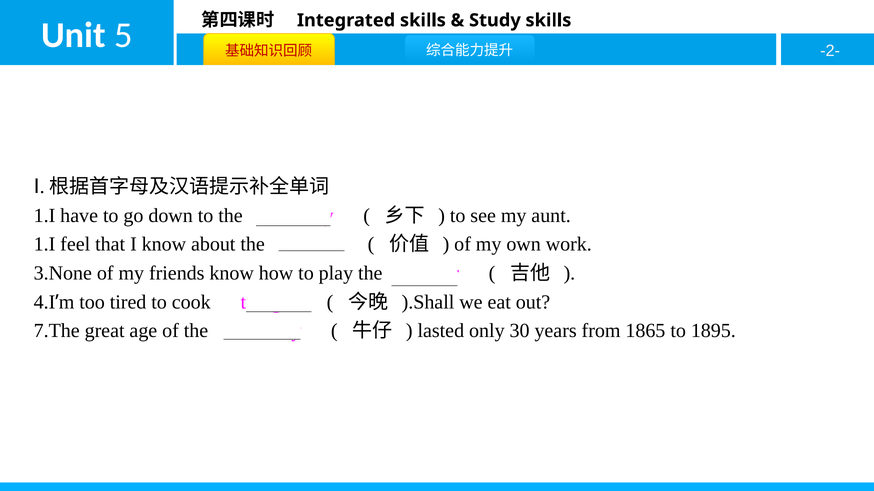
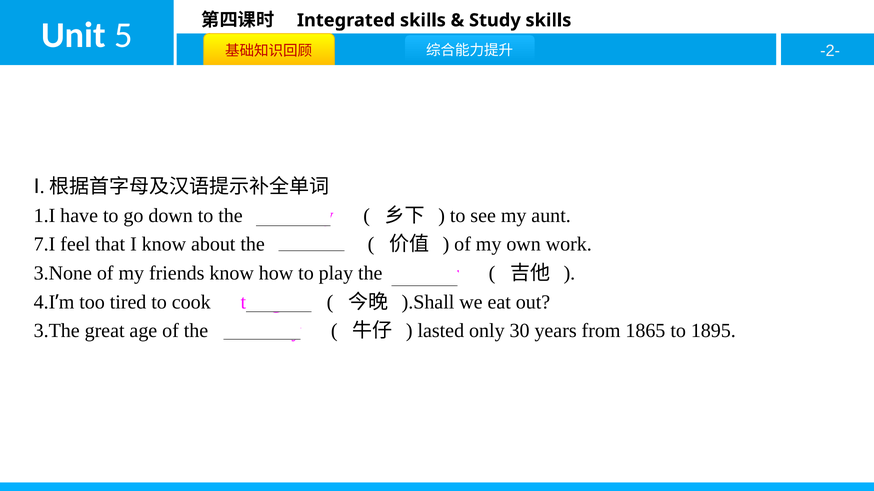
1.I at (45, 245): 1.I -> 7.I
7.The: 7.The -> 3.The
